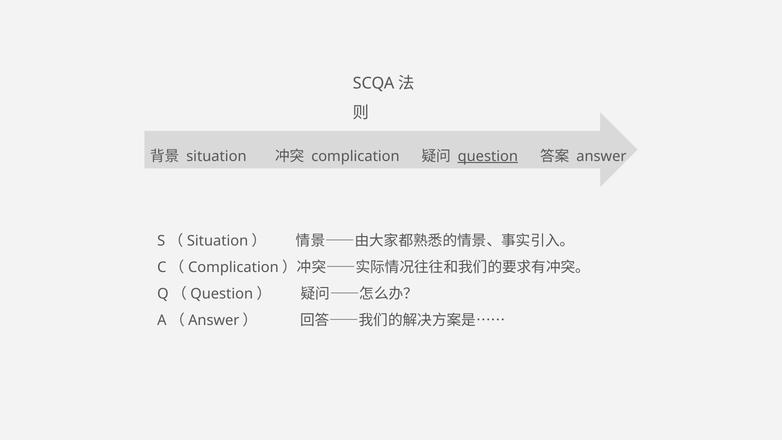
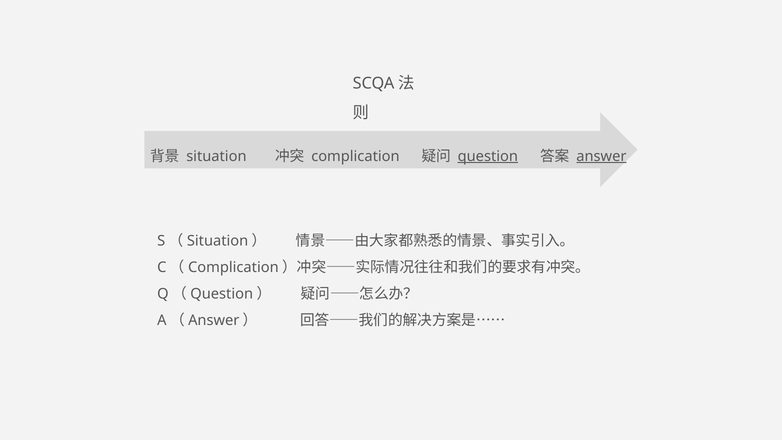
answer underline: none -> present
